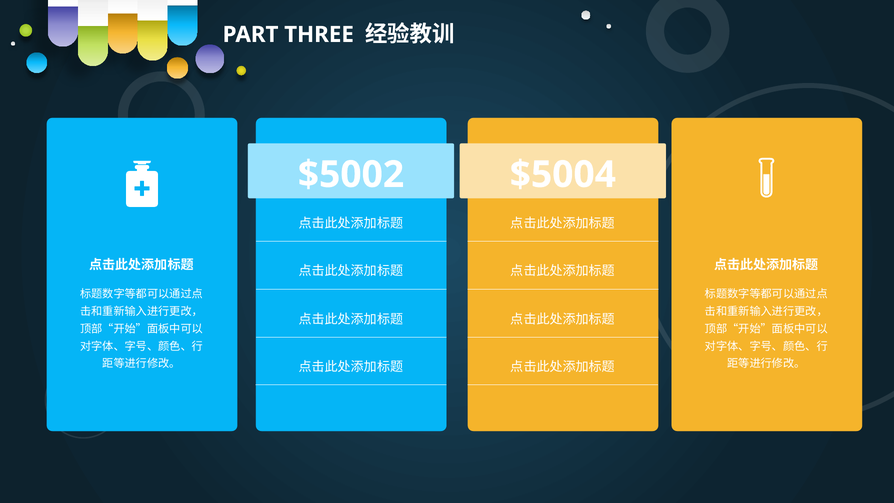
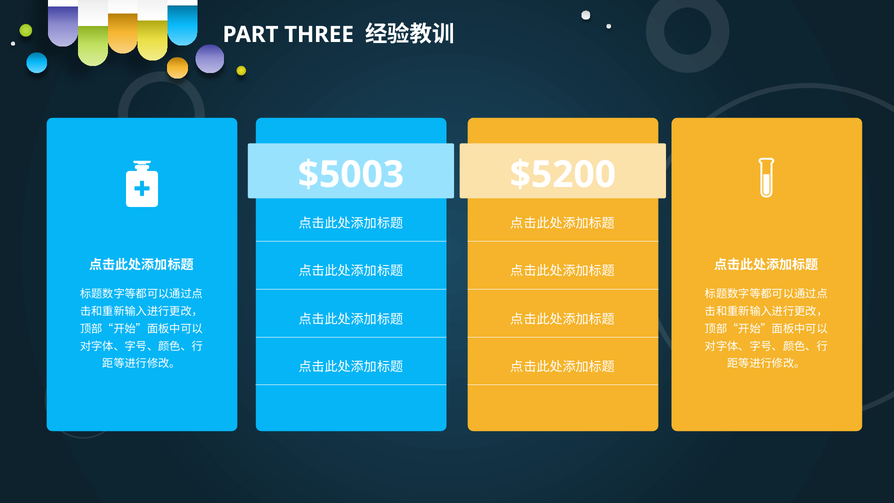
$5002: $5002 -> $5003
$5004: $5004 -> $5200
